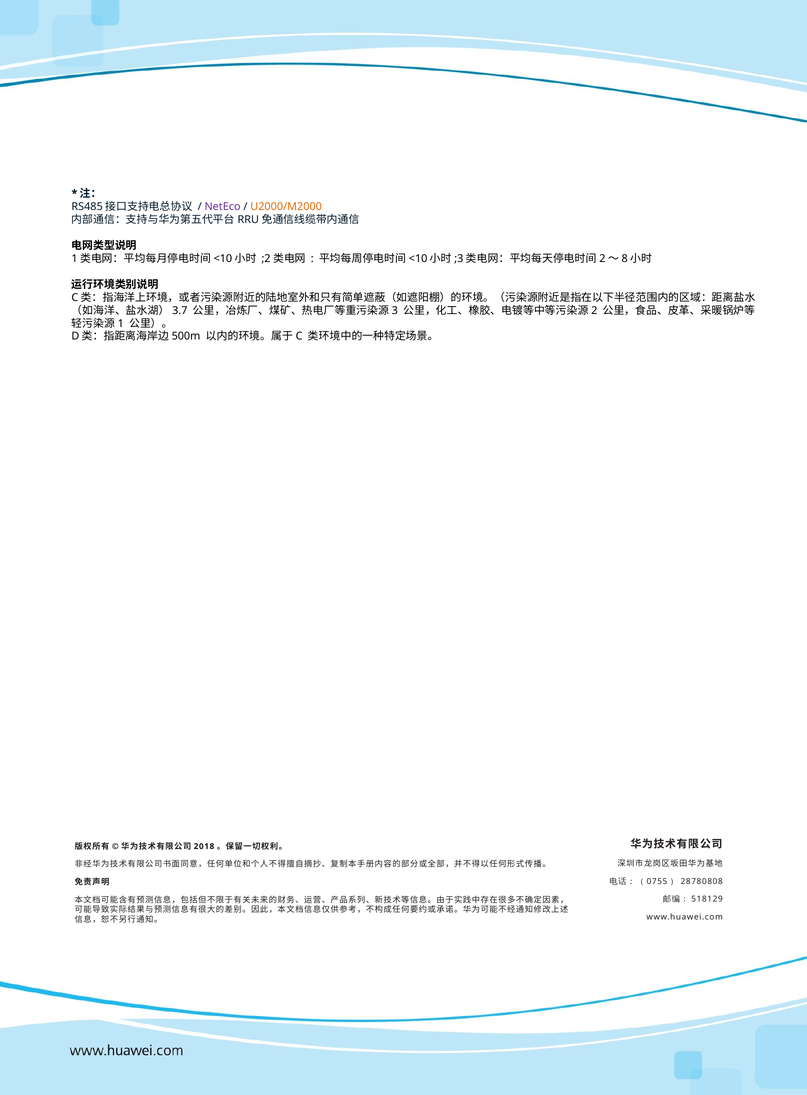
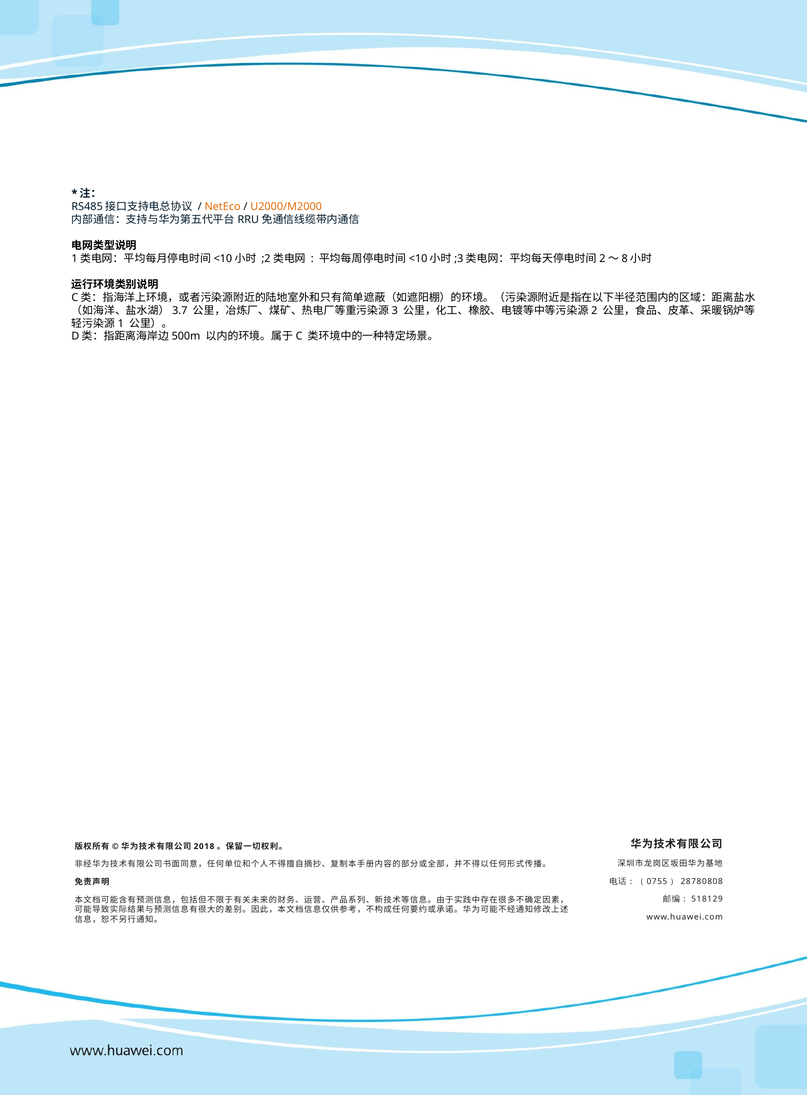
NetEco colour: purple -> orange
